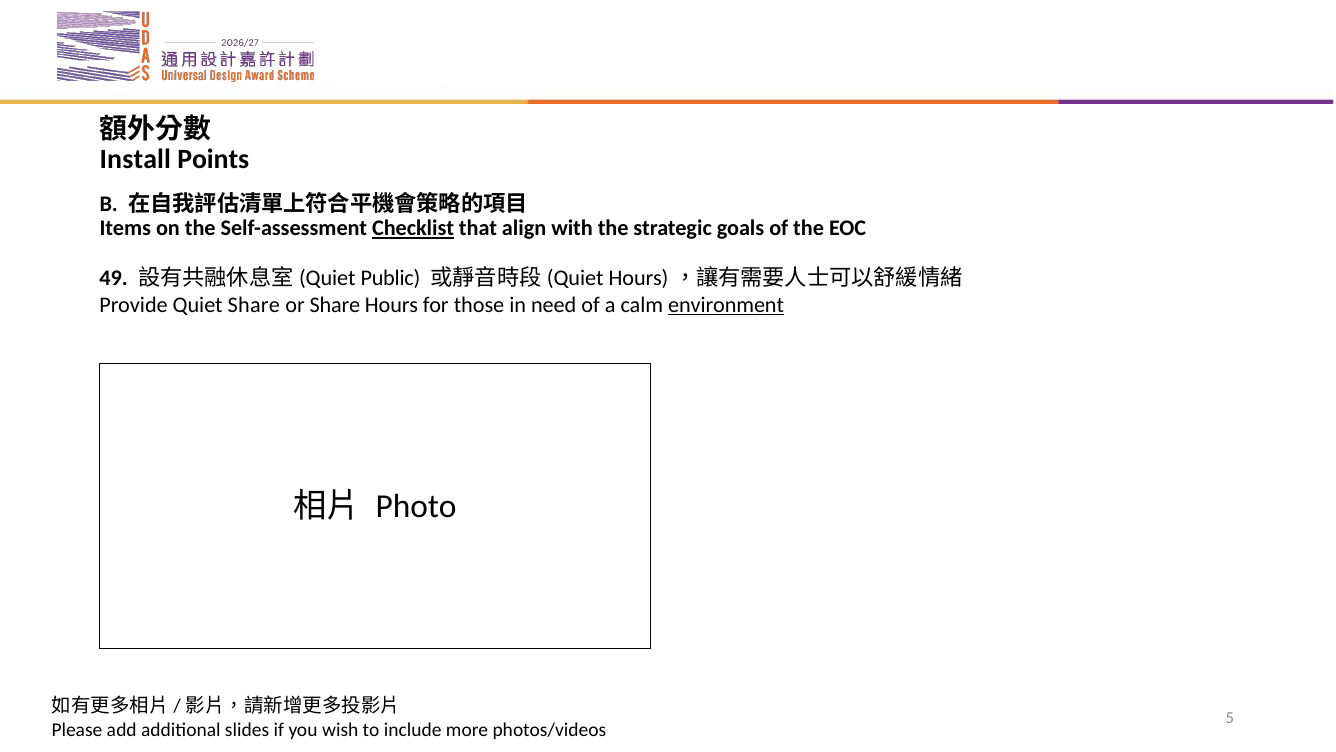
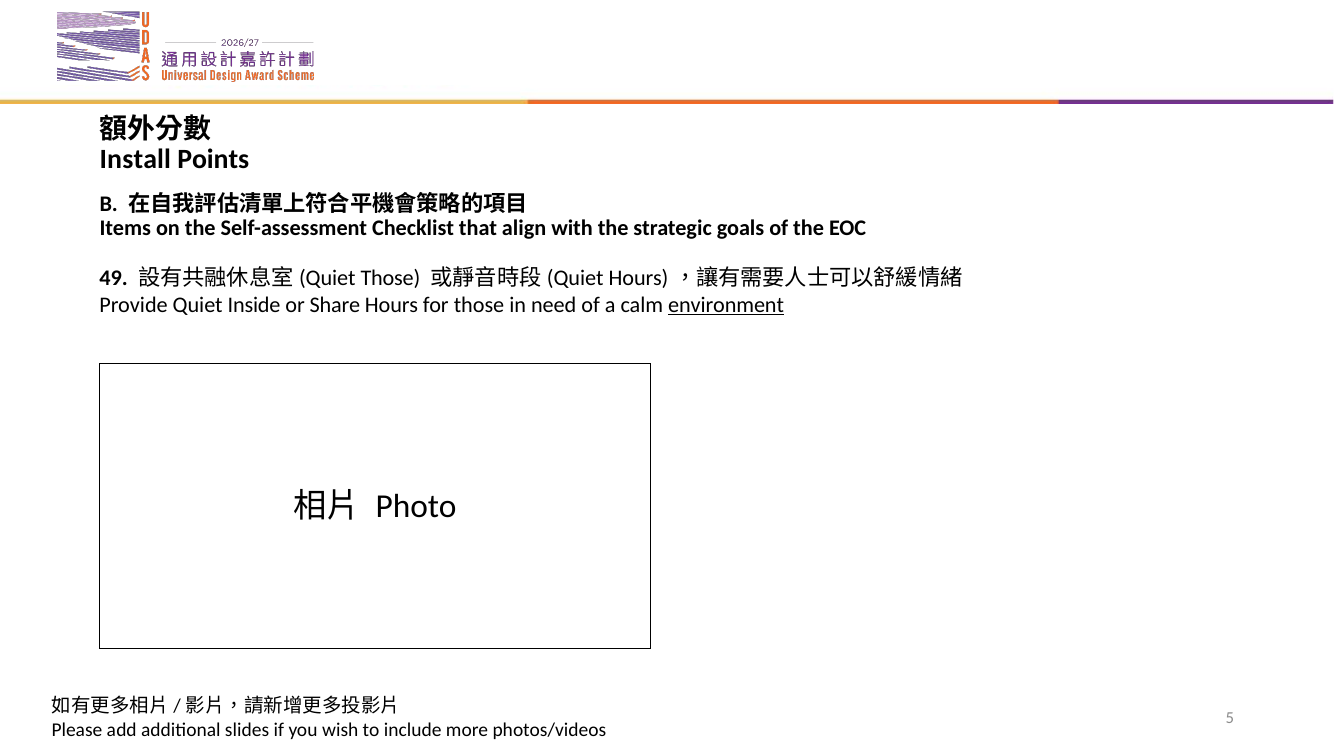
Checklist underline: present -> none
Public at (390, 278): Public -> Those
Quiet Share: Share -> Inside
